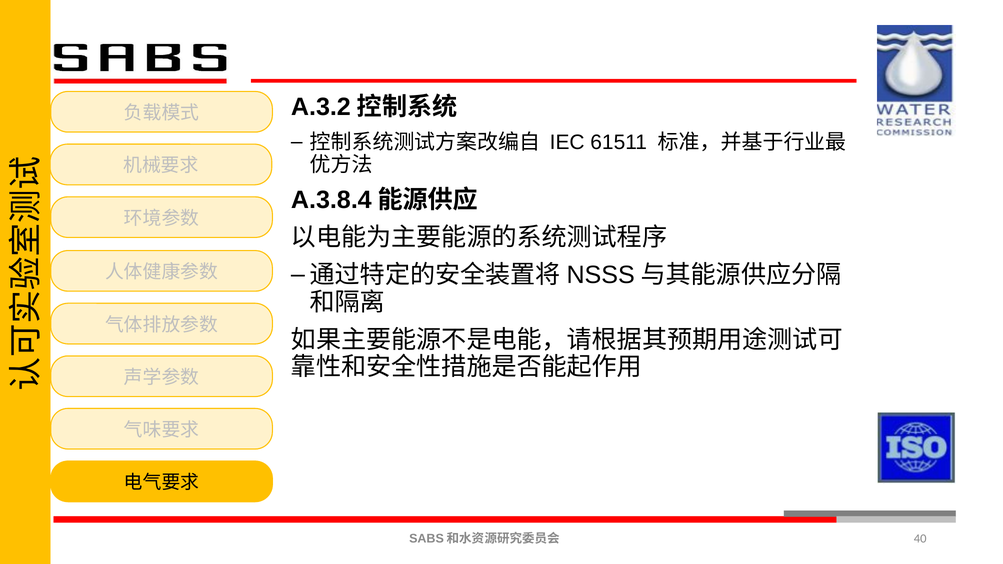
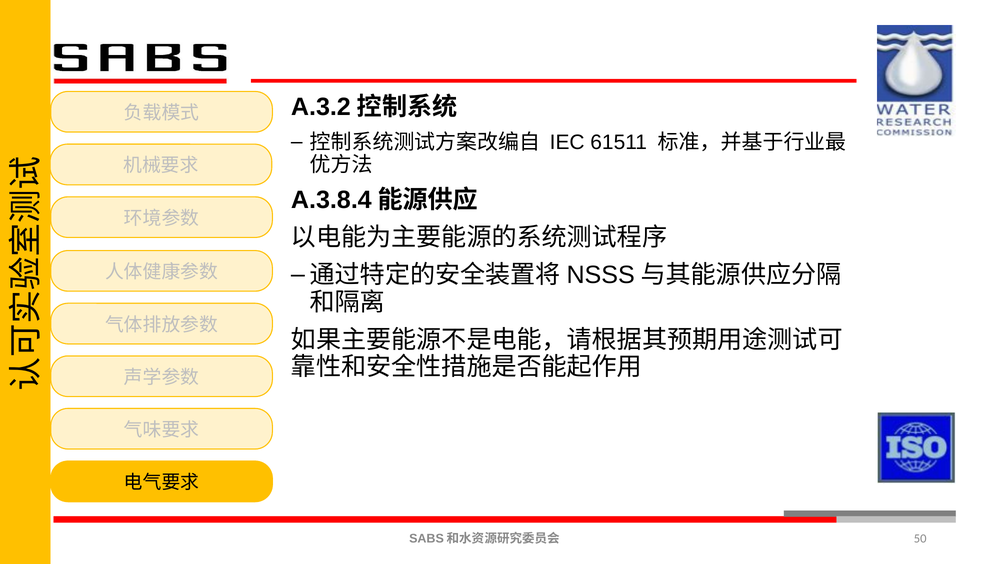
40: 40 -> 50
